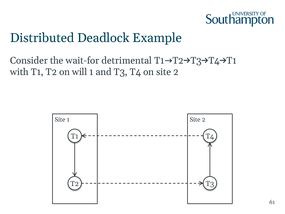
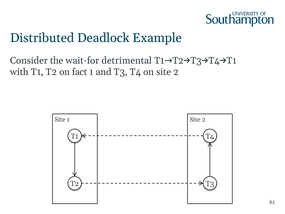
will: will -> fact
